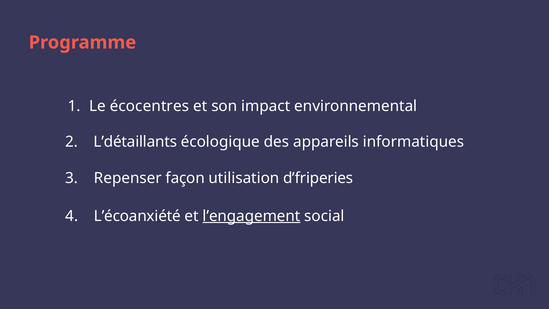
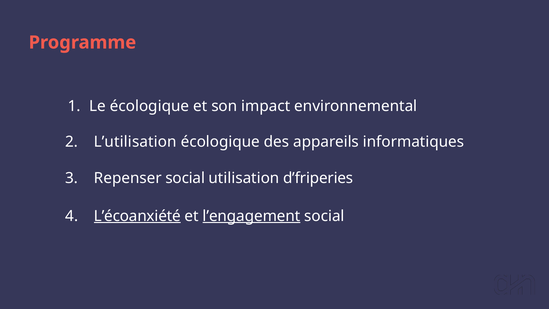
Le écocentres: écocentres -> écologique
L’détaillants: L’détaillants -> L’utilisation
Repenser façon: façon -> social
L’écoanxiété underline: none -> present
